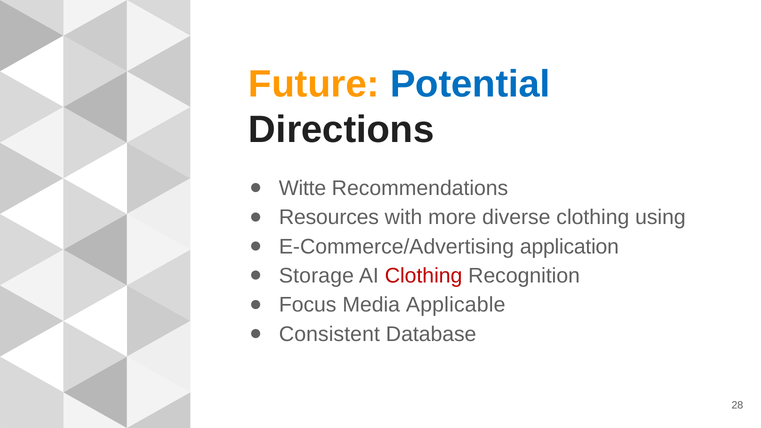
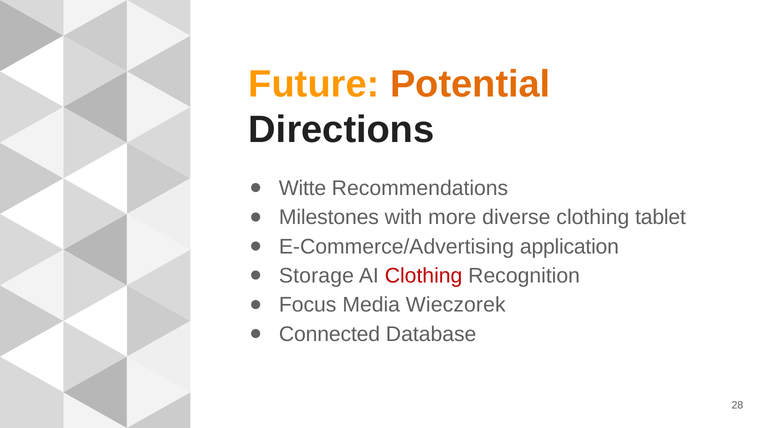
Potential colour: blue -> orange
Resources: Resources -> Milestones
using: using -> tablet
Applicable: Applicable -> Wieczorek
Consistent: Consistent -> Connected
